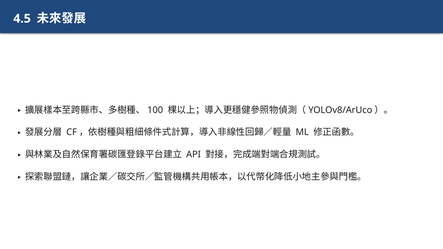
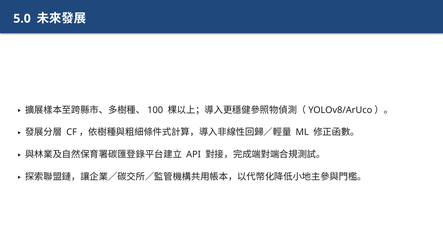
4.5: 4.5 -> 5.0
